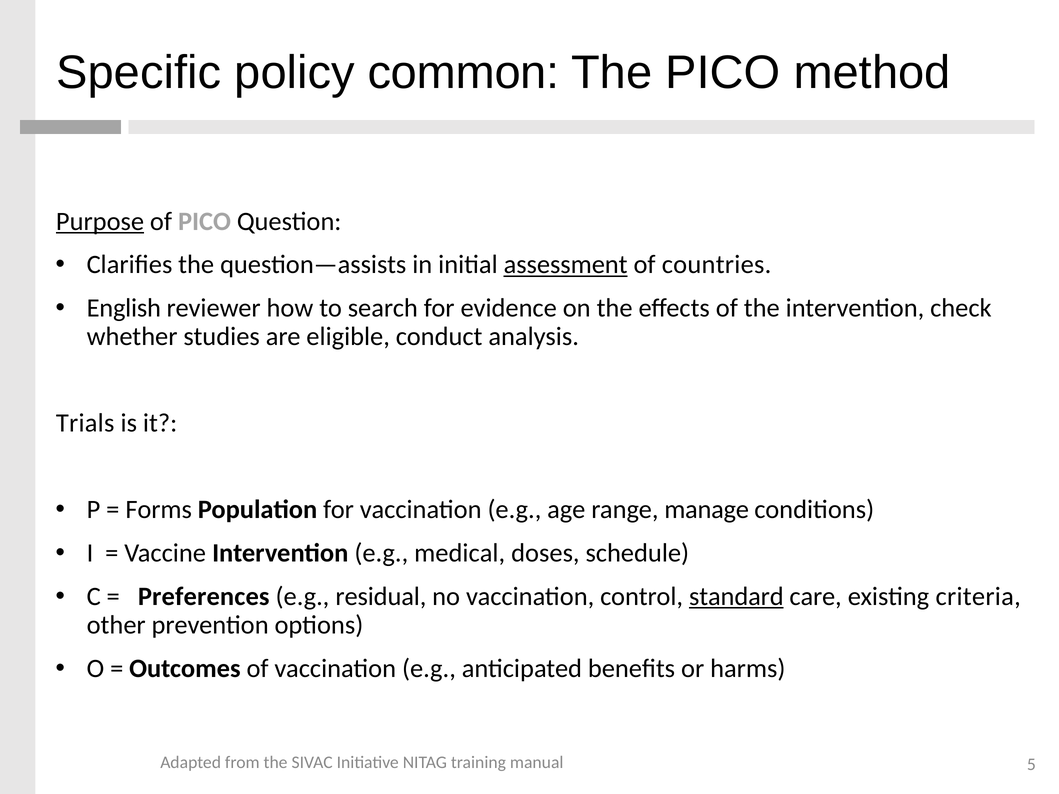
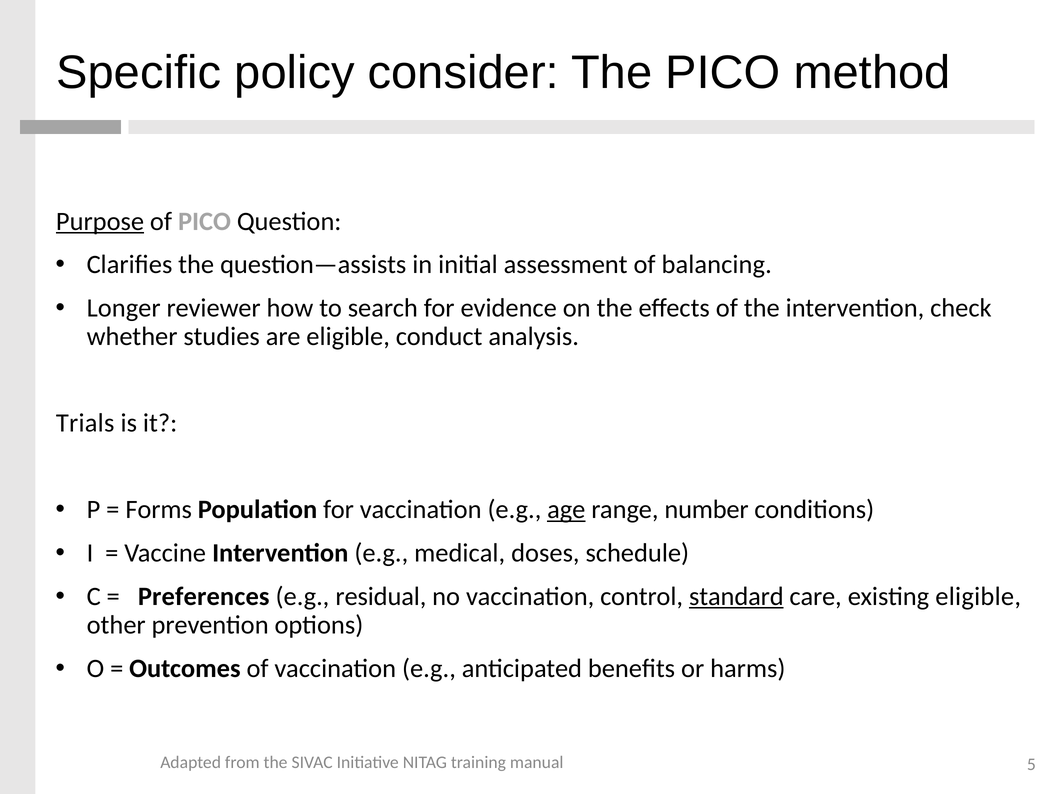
common: common -> consider
assessment underline: present -> none
countries: countries -> balancing
English: English -> Longer
age underline: none -> present
manage: manage -> number
existing criteria: criteria -> eligible
